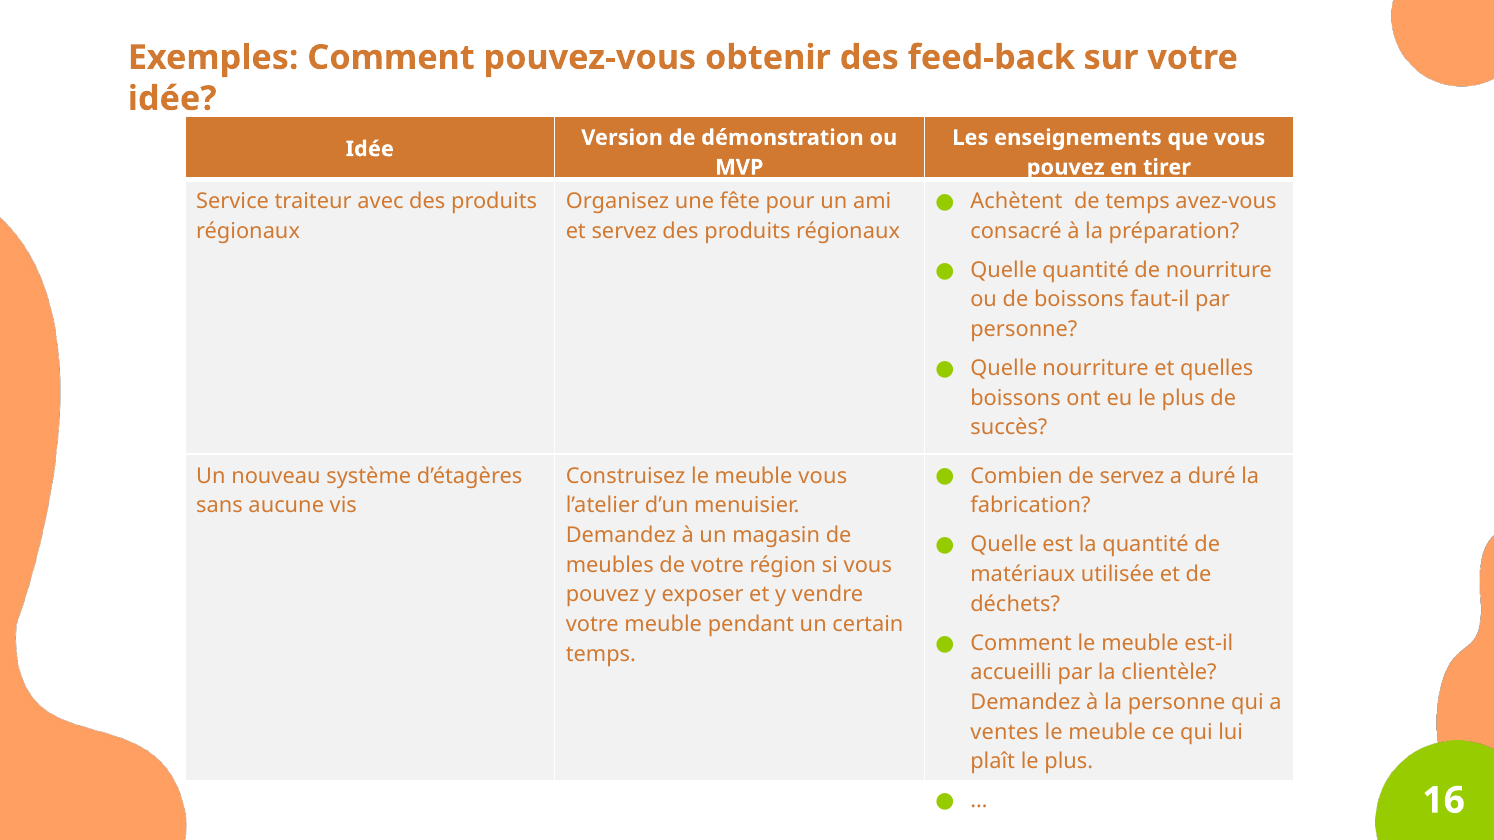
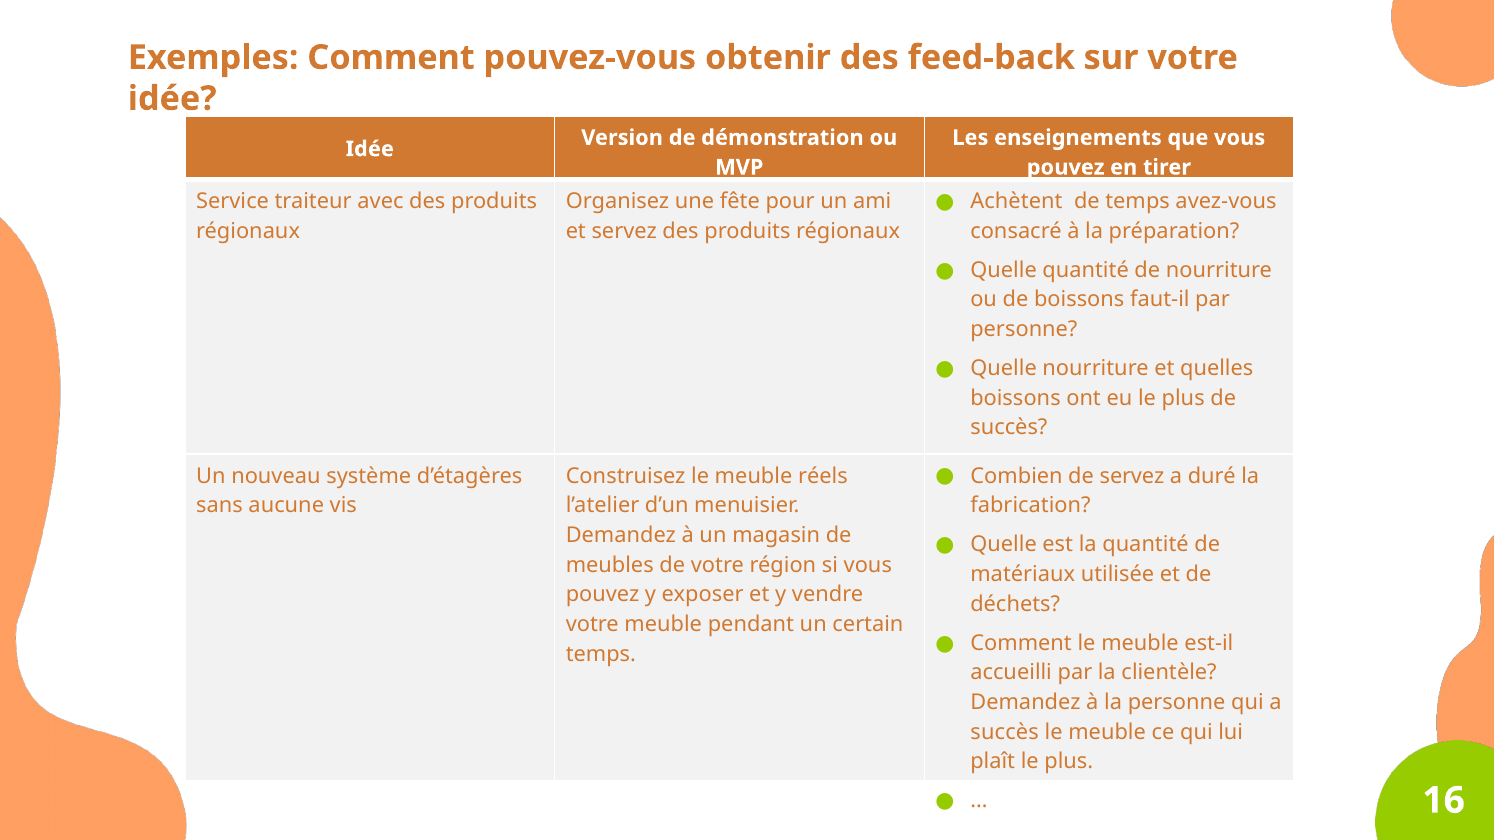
meuble vous: vous -> réels
ventes at (1005, 732): ventes -> succès
